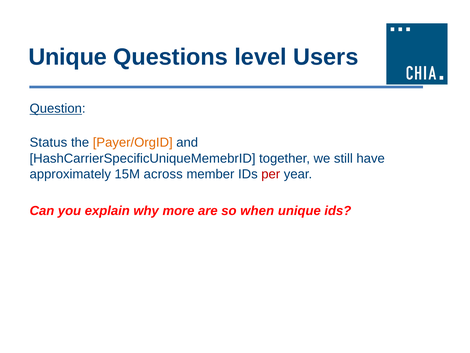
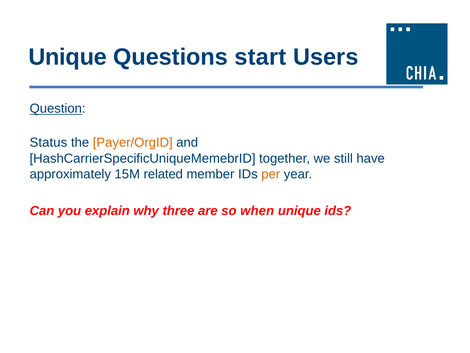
level: level -> start
across: across -> related
per colour: red -> orange
more: more -> three
